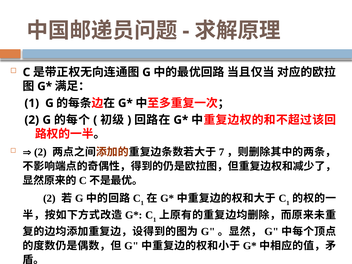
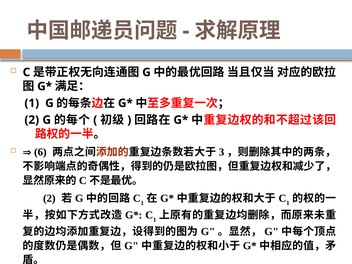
2 at (40, 152): 2 -> 6
7: 7 -> 3
